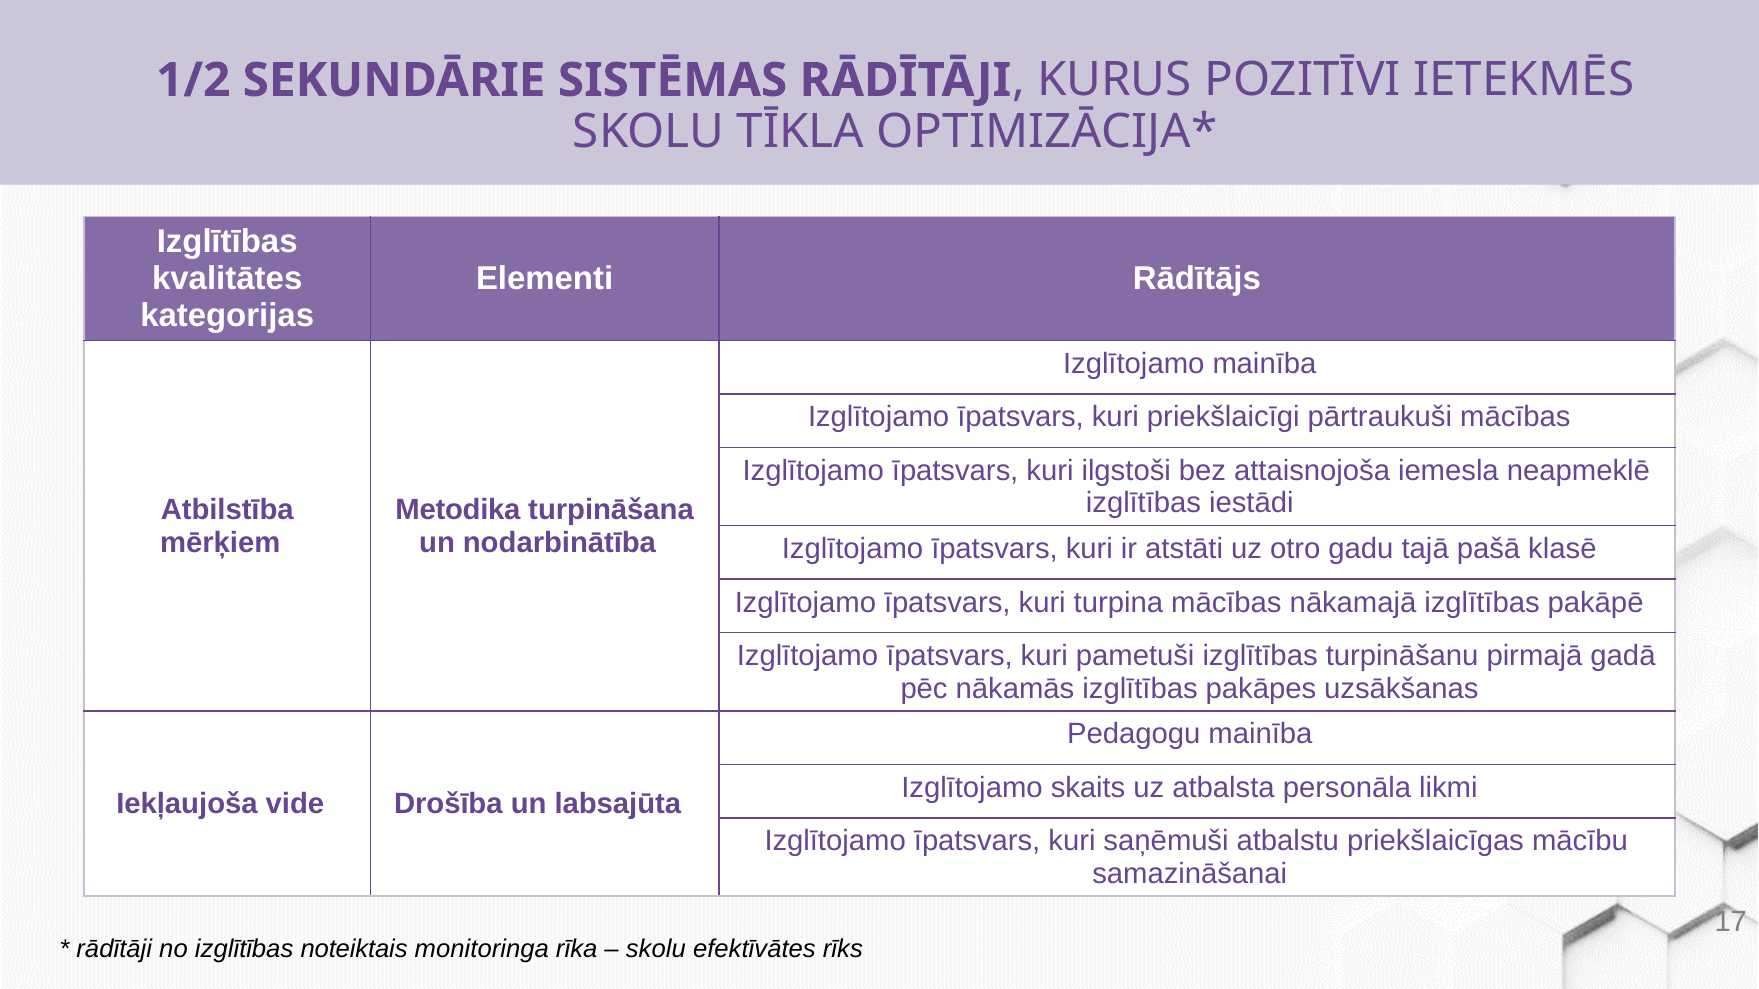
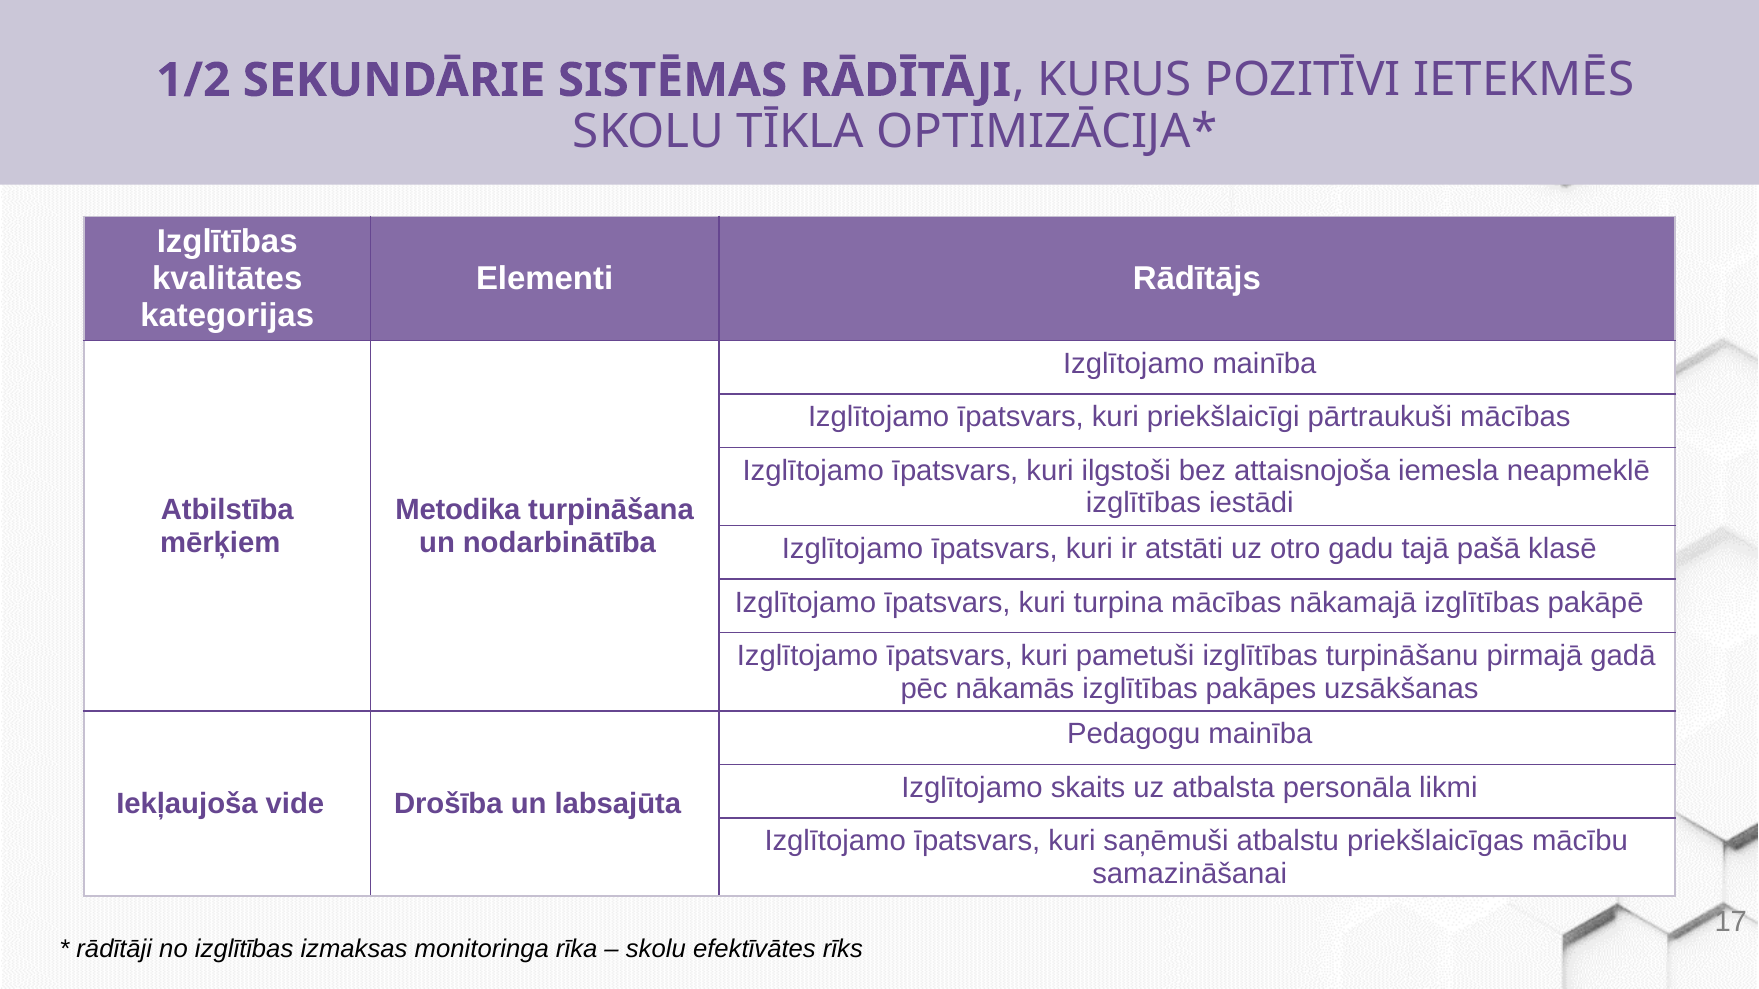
noteiktais: noteiktais -> izmaksas
